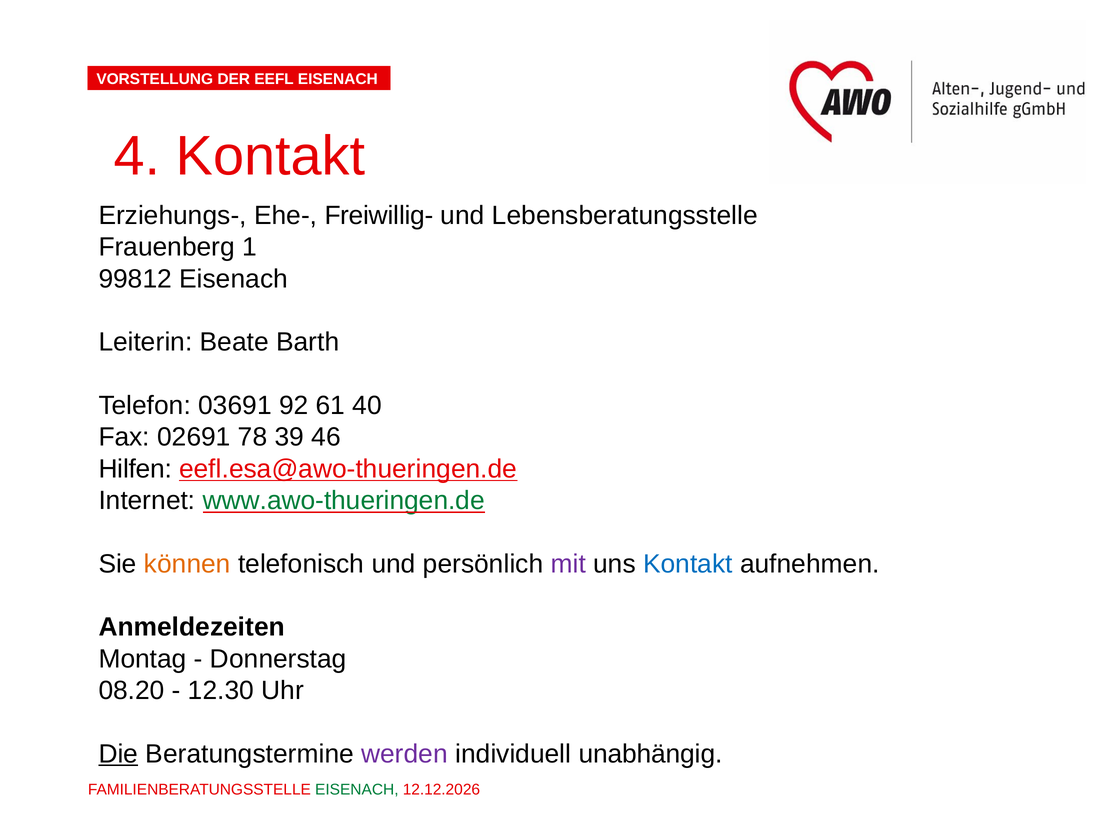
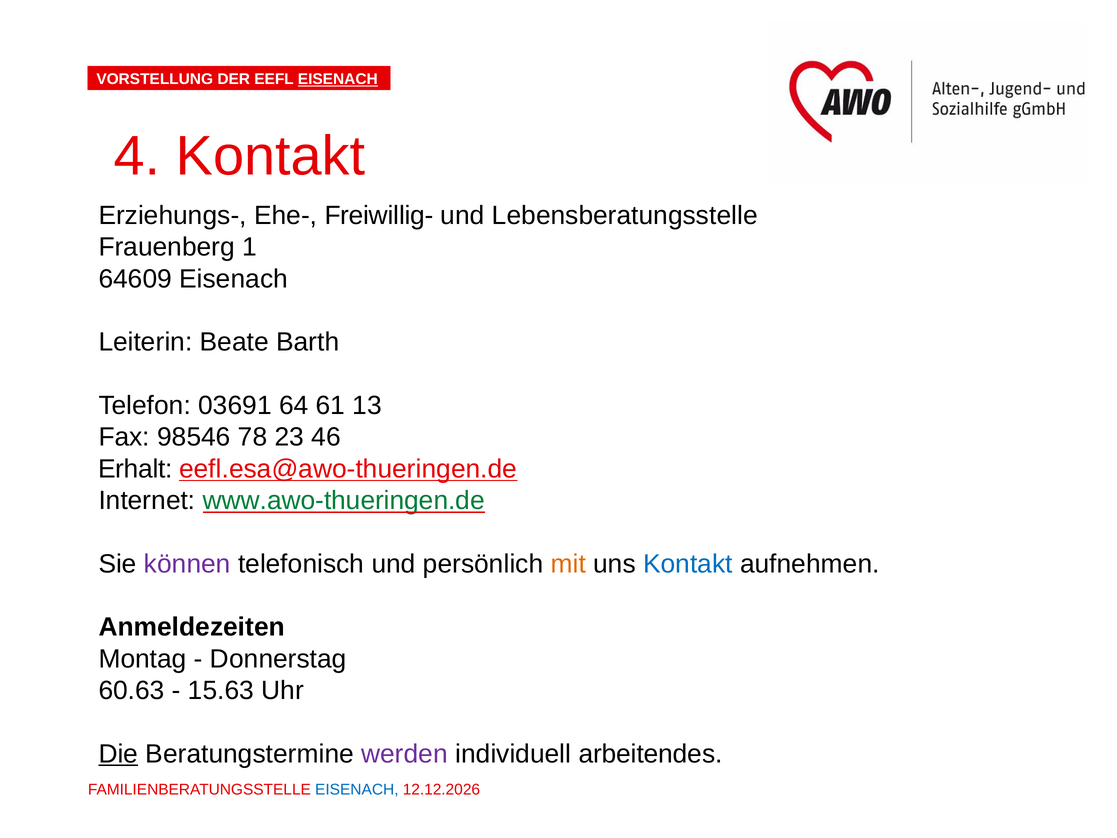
EISENACH at (338, 79) underline: none -> present
99812: 99812 -> 64609
92: 92 -> 64
40: 40 -> 13
02691: 02691 -> 98546
39: 39 -> 23
Hilfen: Hilfen -> Erhalt
können colour: orange -> purple
mit colour: purple -> orange
08.20: 08.20 -> 60.63
12.30: 12.30 -> 15.63
unabhängig: unabhängig -> arbeitendes
EISENACH at (357, 789) colour: green -> blue
